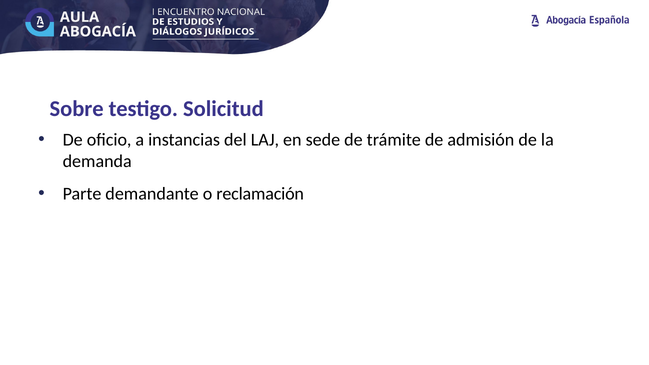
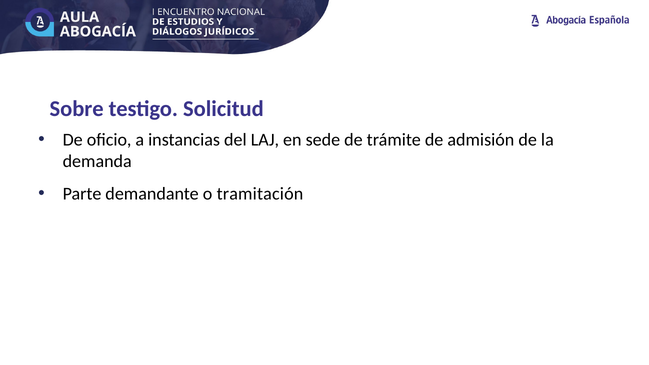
reclamación: reclamación -> tramitación
